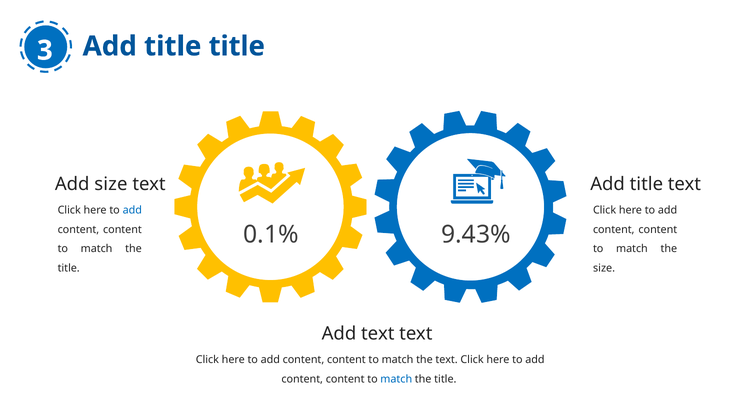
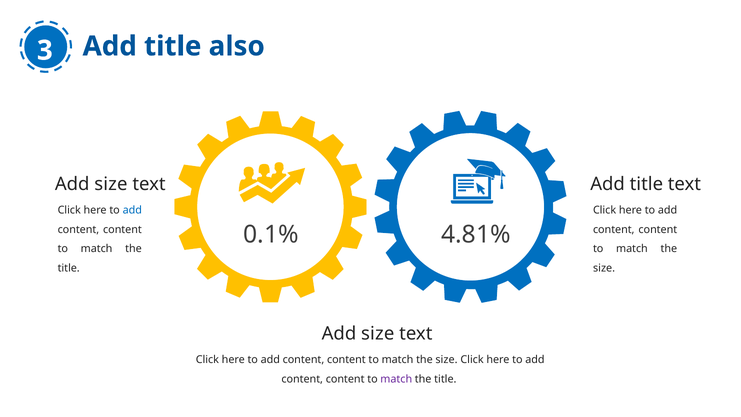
title title: title -> also
9.43%: 9.43% -> 4.81%
text at (378, 334): text -> size
text at (447, 359): text -> size
match at (396, 379) colour: blue -> purple
